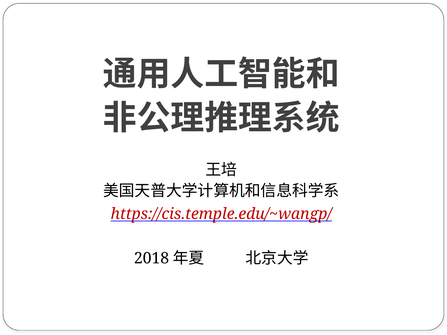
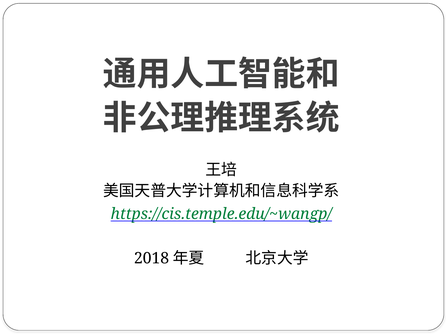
https://cis.temple.edu/~wangp/ colour: red -> green
